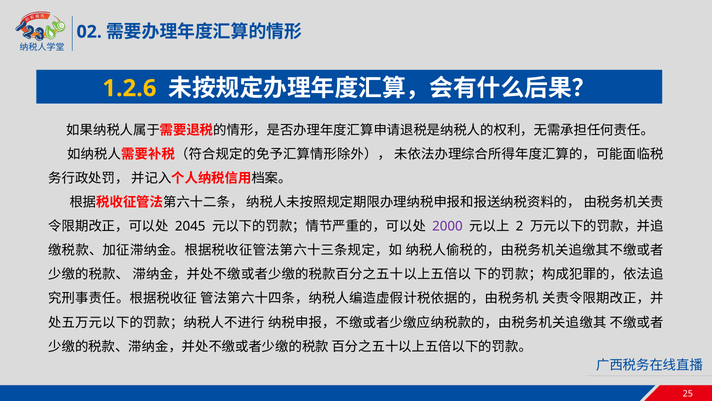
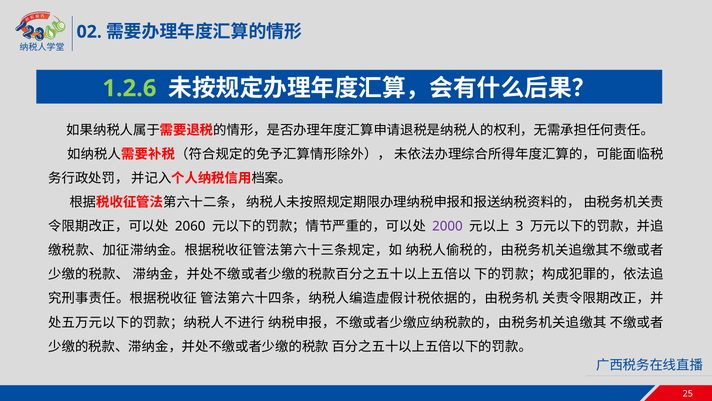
1.2.6 colour: yellow -> light green
2045: 2045 -> 2060
2: 2 -> 3
